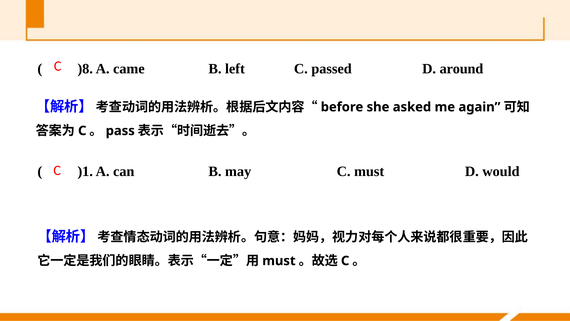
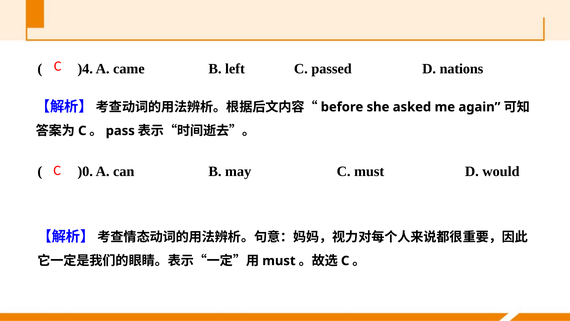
)8: )8 -> )4
around: around -> nations
)1: )1 -> )0
